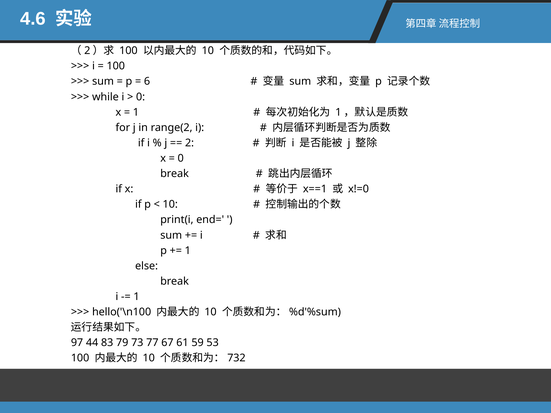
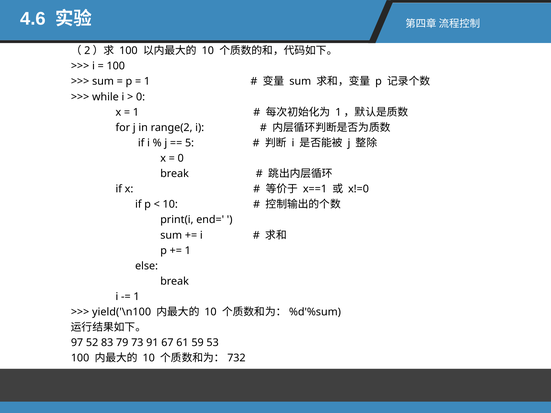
6 at (147, 81): 6 -> 1
2: 2 -> 5
hello('\n100: hello('\n100 -> yield('\n100
44: 44 -> 52
77: 77 -> 91
